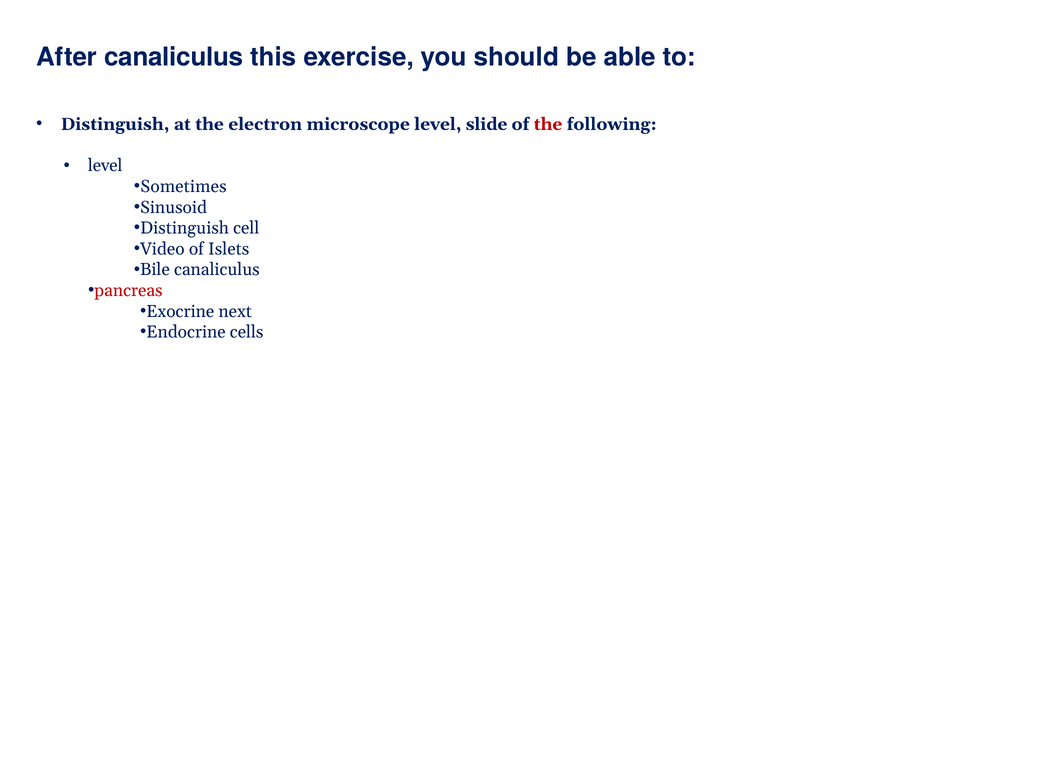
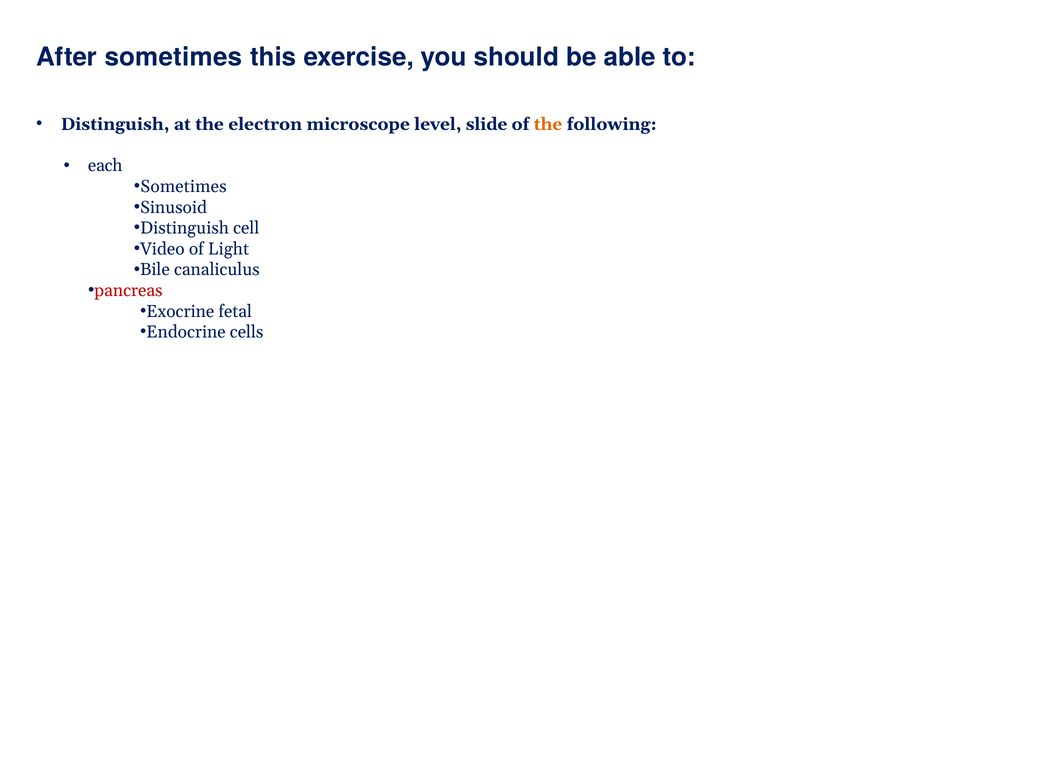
After canaliculus: canaliculus -> sometimes
the at (548, 124) colour: red -> orange
level at (105, 166): level -> each
Islets: Islets -> Light
next: next -> fetal
